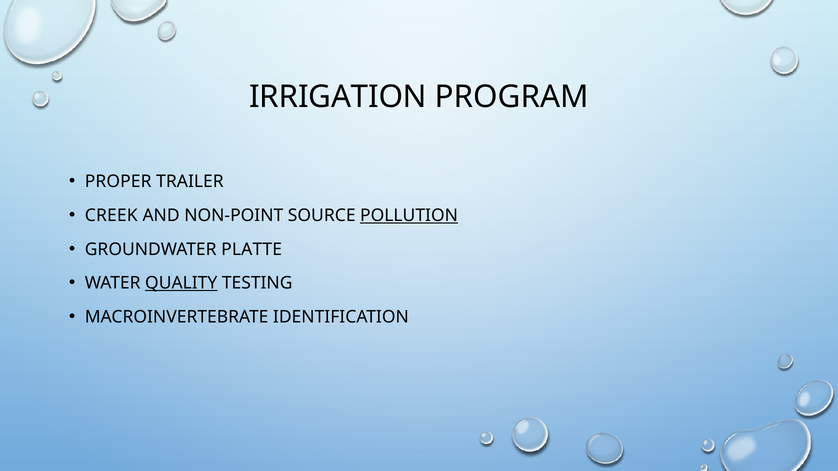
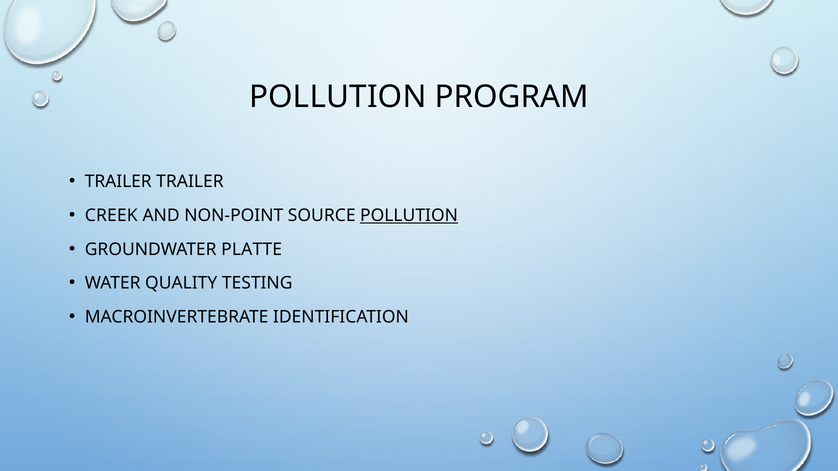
IRRIGATION at (338, 97): IRRIGATION -> POLLUTION
PROPER at (118, 182): PROPER -> TRAILER
QUALITY underline: present -> none
